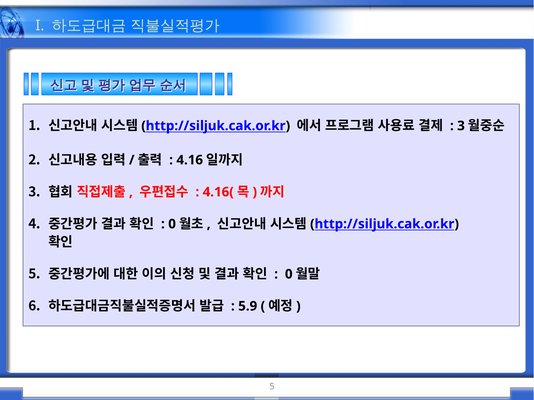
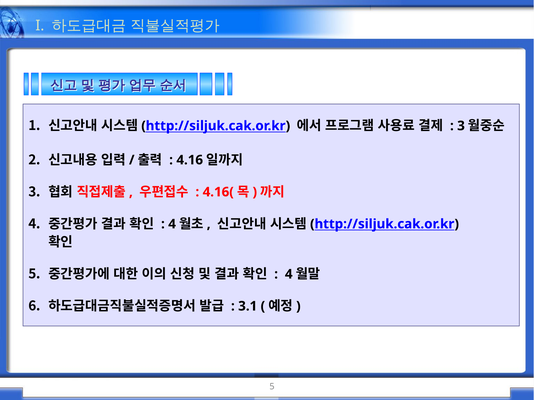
0 at (172, 224): 0 -> 4
0 at (289, 274): 0 -> 4
5.9: 5.9 -> 3.1
